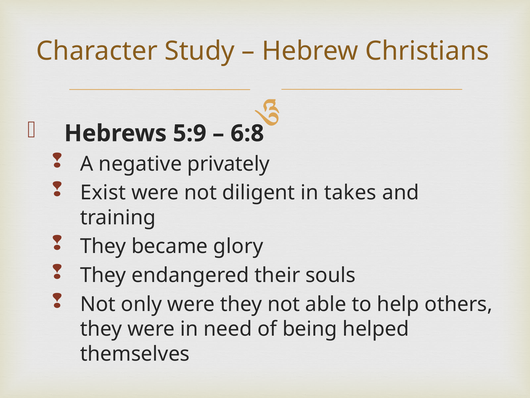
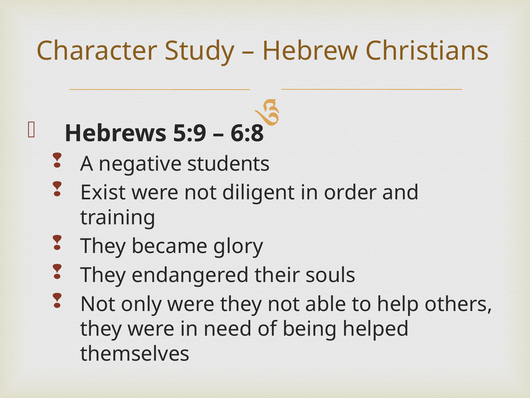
privately: privately -> students
takes: takes -> order
